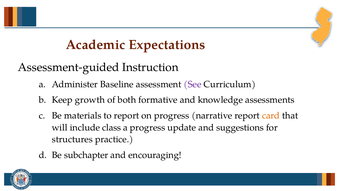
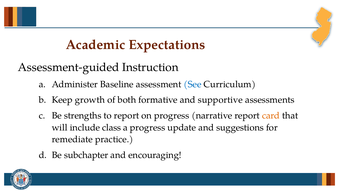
See colour: purple -> blue
knowledge: knowledge -> supportive
materials: materials -> strengths
structures: structures -> remediate
